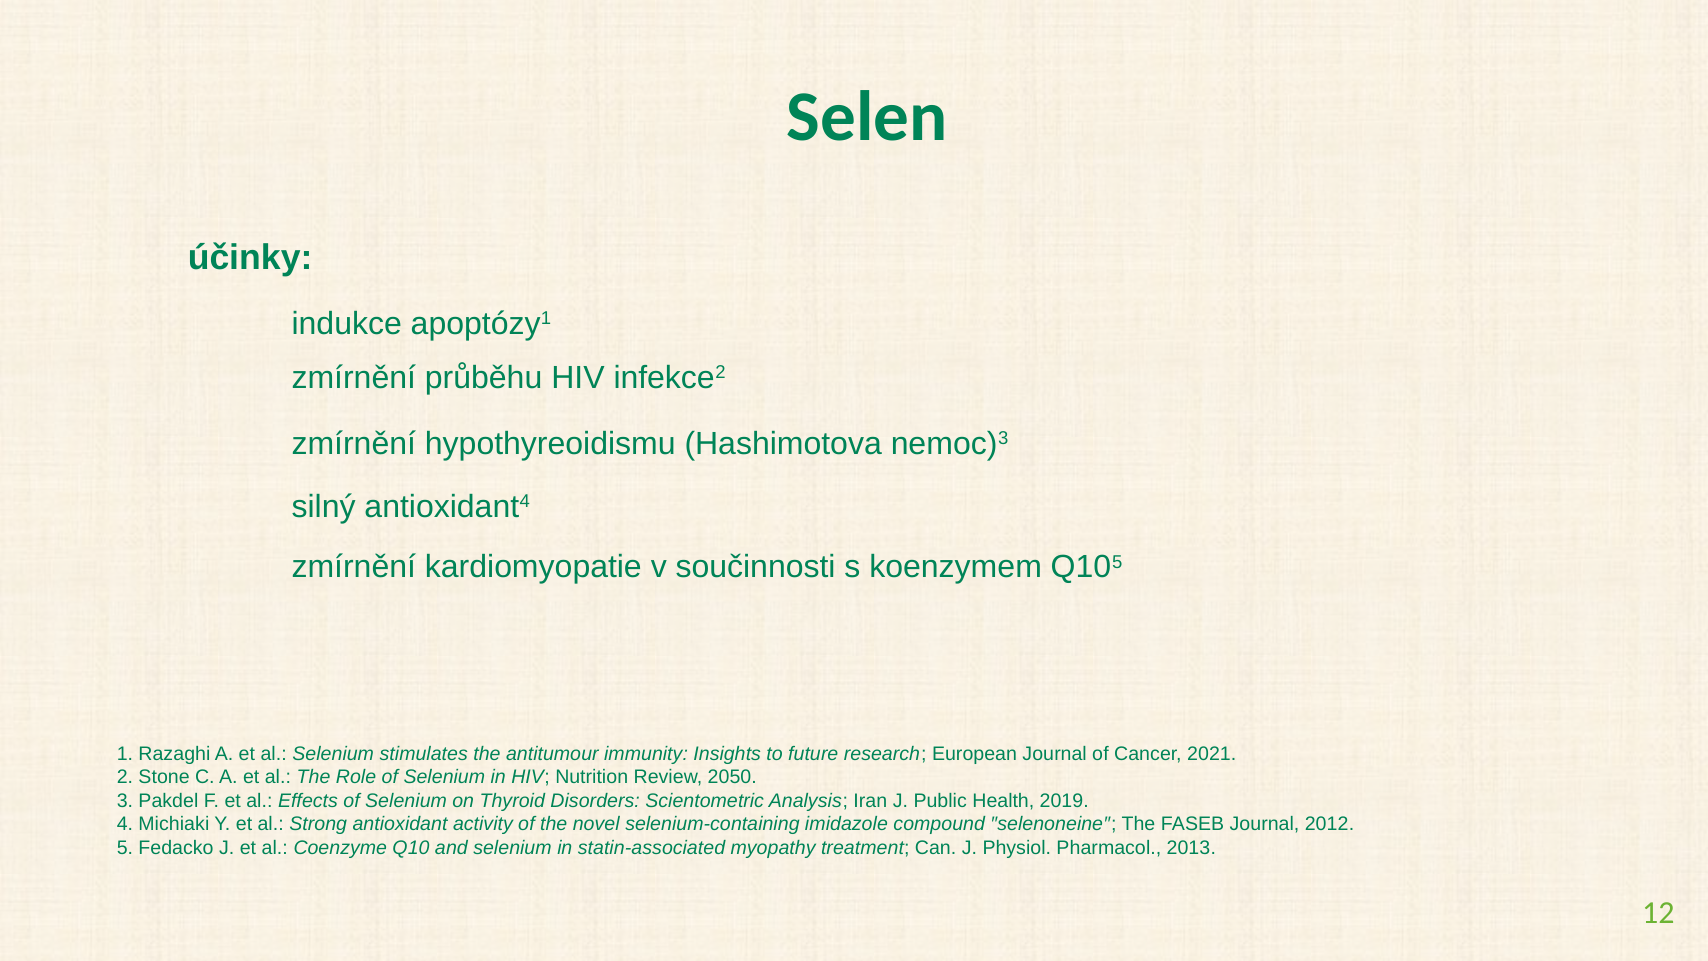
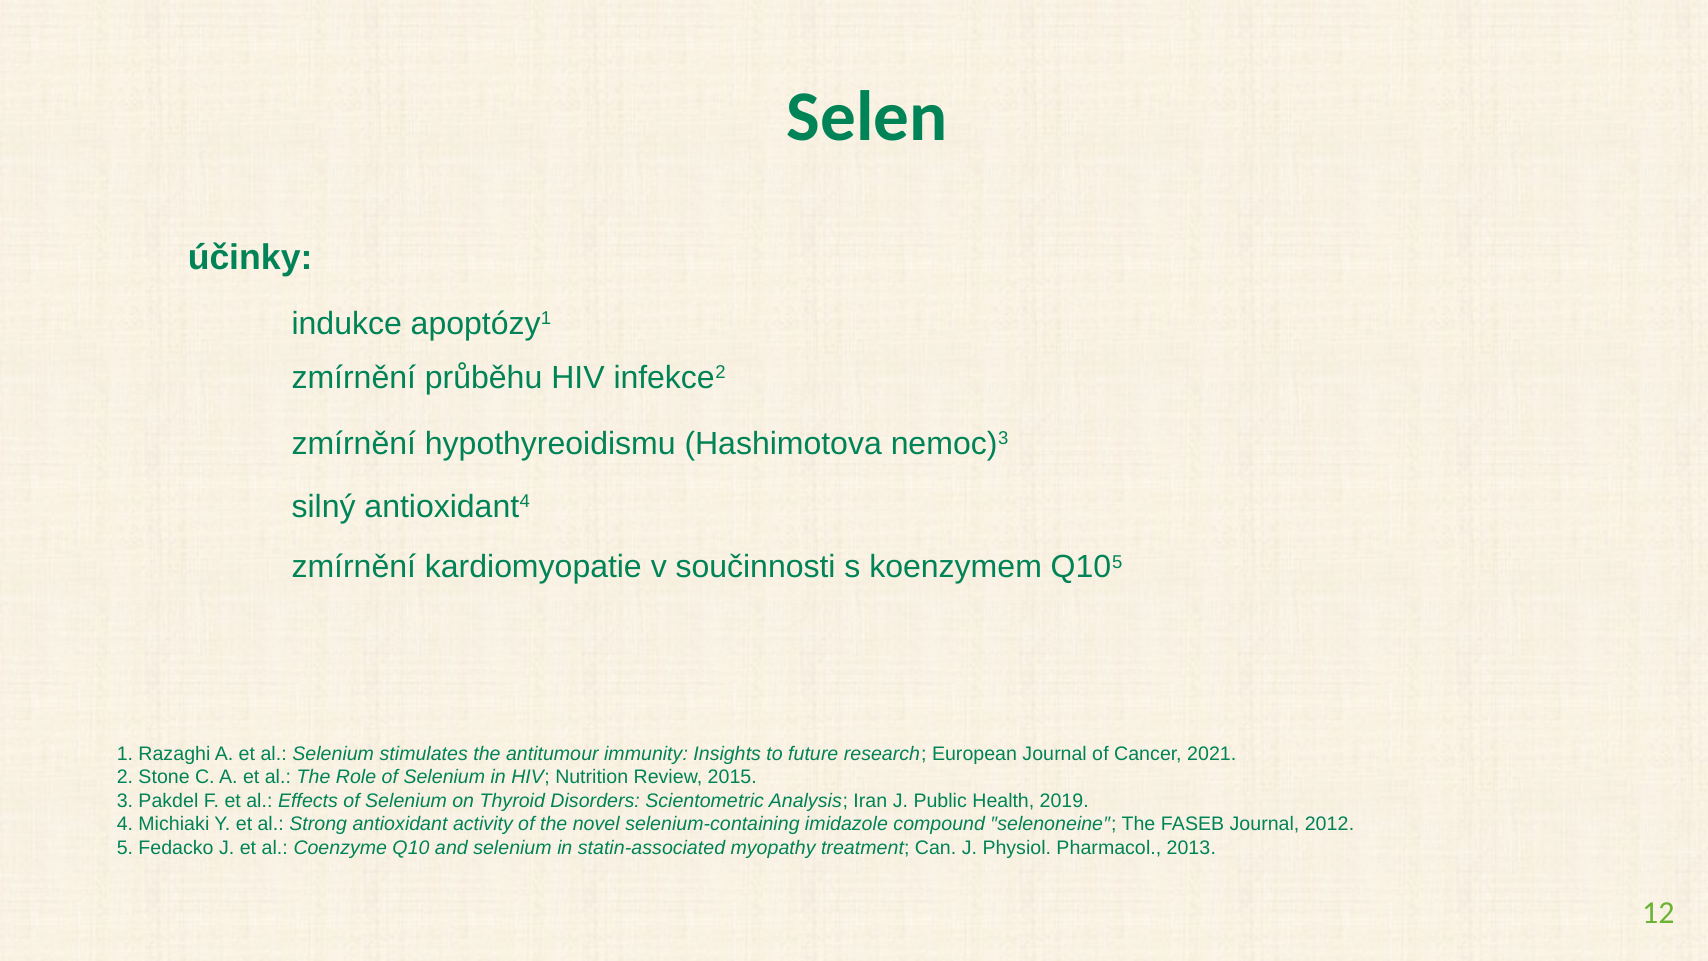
2050: 2050 -> 2015
